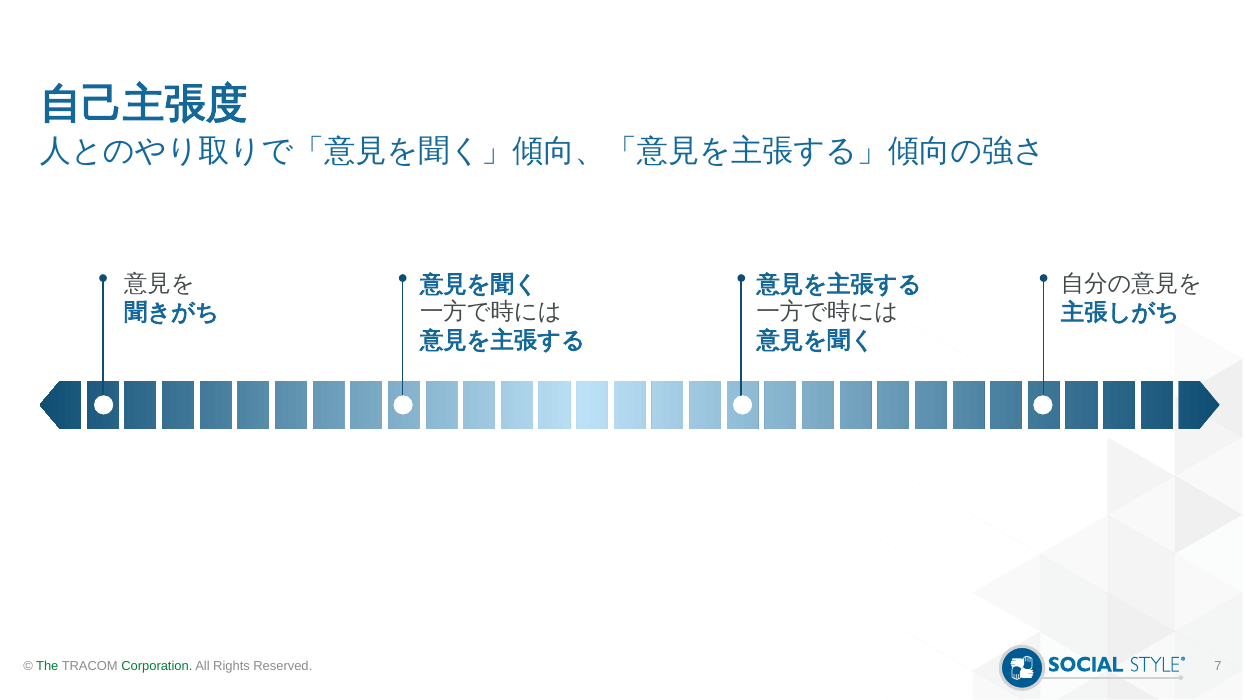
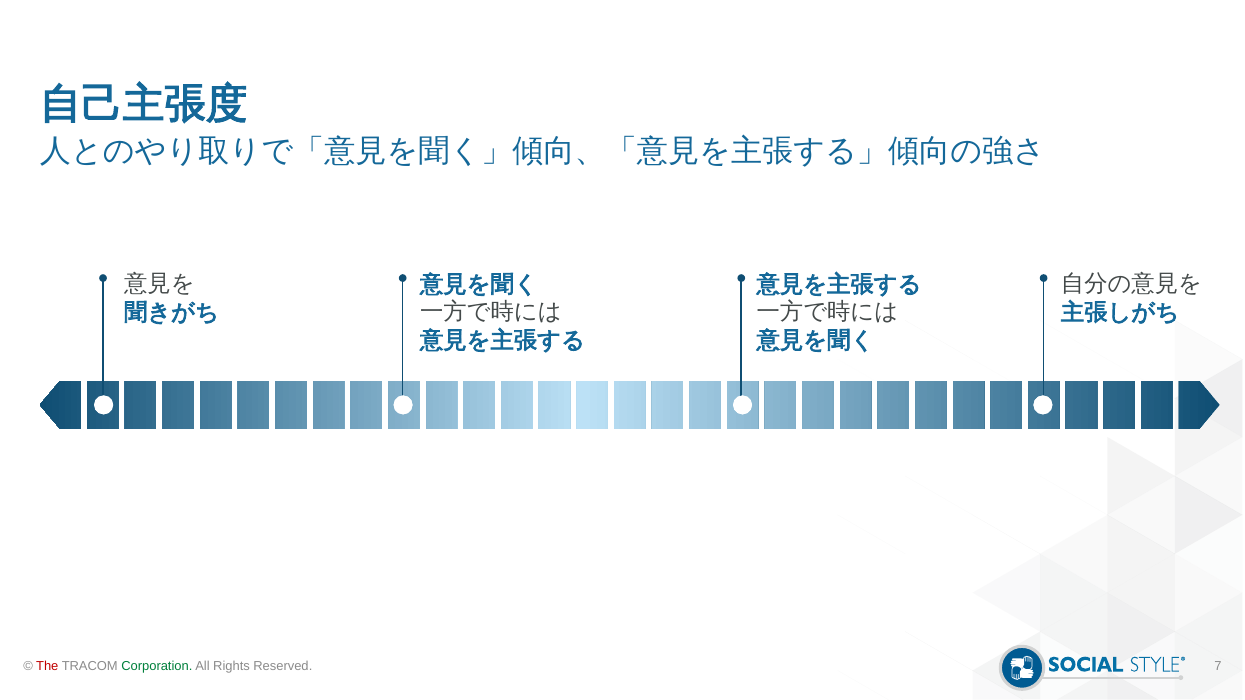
The colour: green -> red
